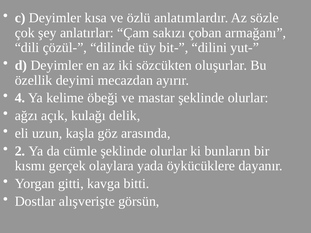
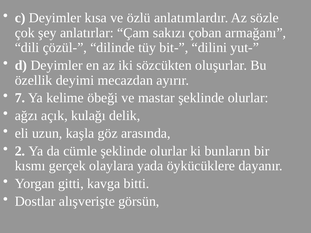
4: 4 -> 7
